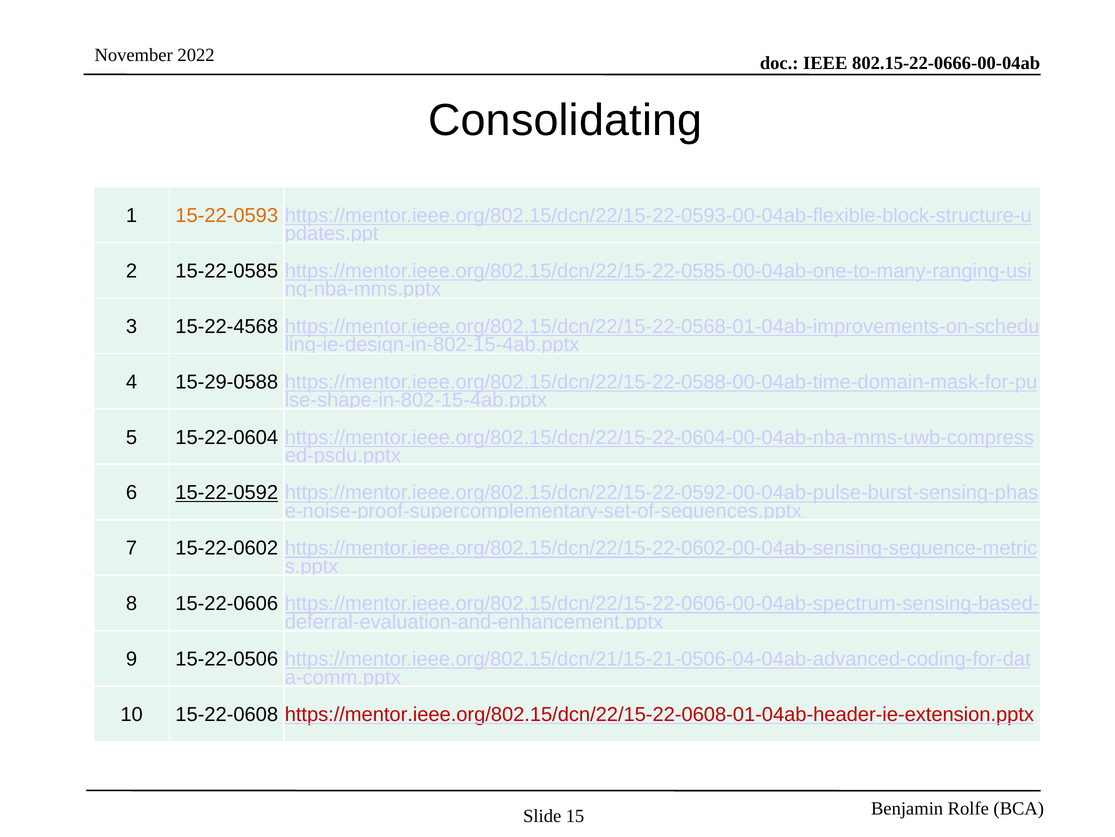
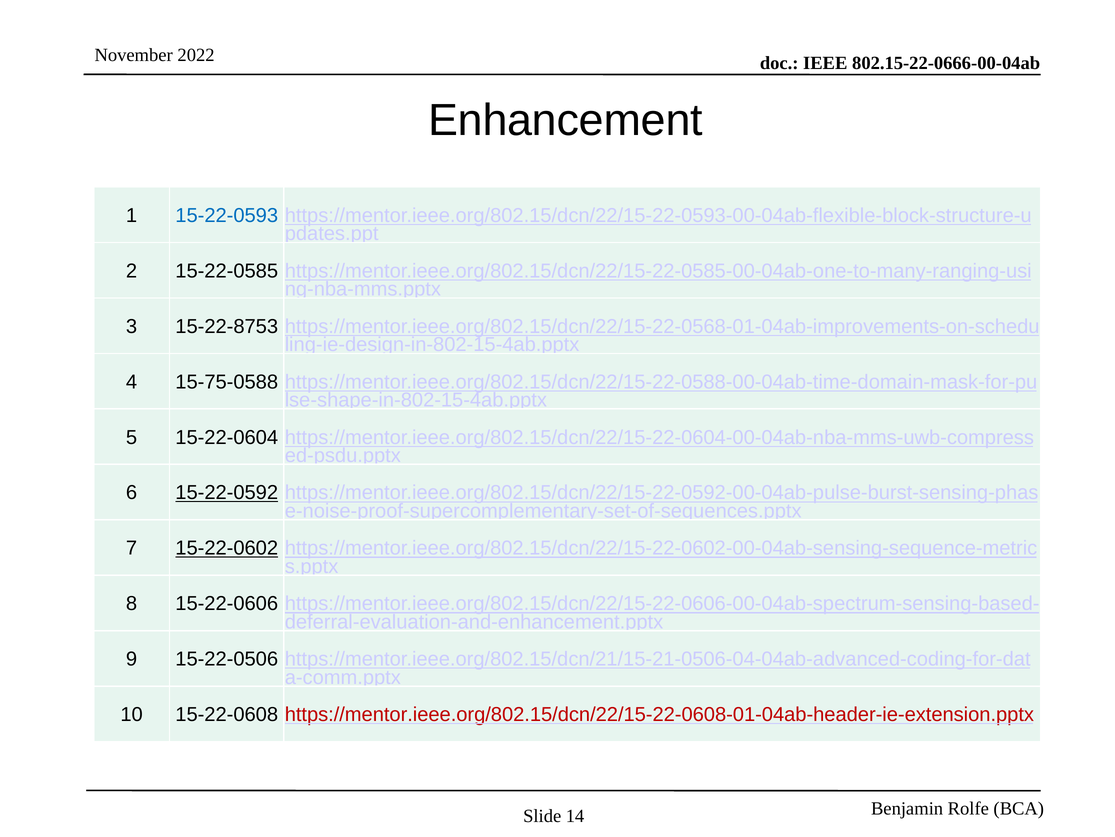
Consolidating: Consolidating -> Enhancement
15-22-0593 colour: orange -> blue
15-22-4568: 15-22-4568 -> 15-22-8753
15-29-0588: 15-29-0588 -> 15-75-0588
15-22-0602 underline: none -> present
15: 15 -> 14
